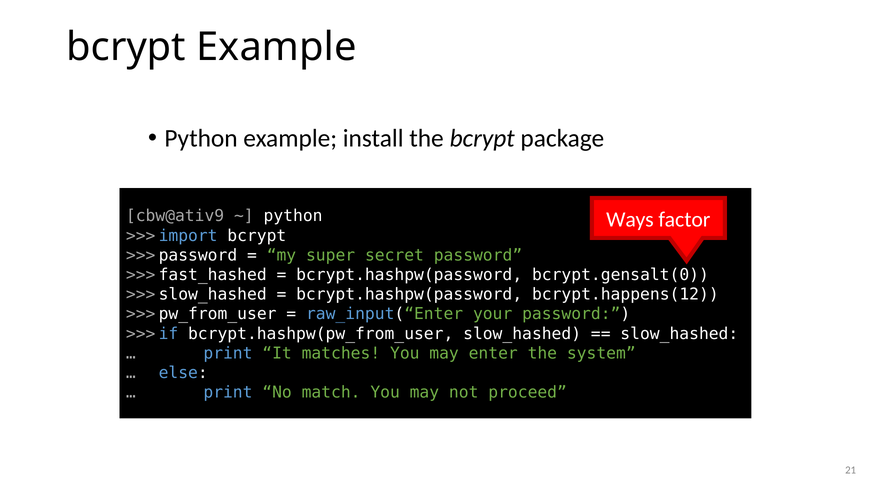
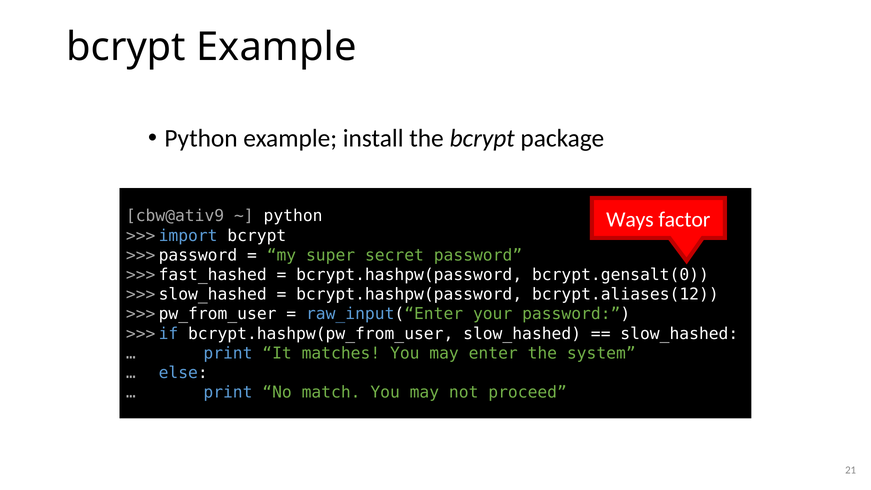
bcrypt.happens(12: bcrypt.happens(12 -> bcrypt.aliases(12
